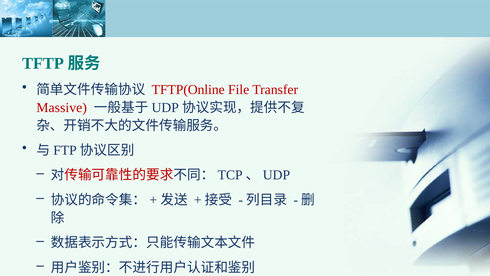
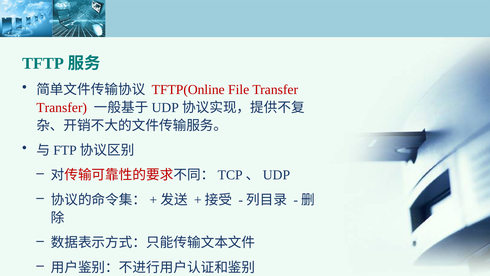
Massive at (62, 107): Massive -> Transfer
